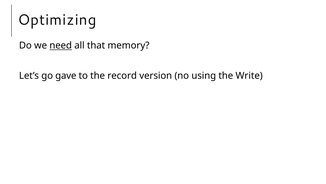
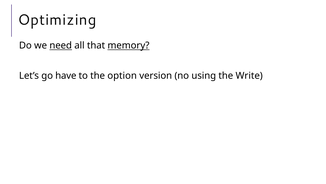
memory underline: none -> present
gave: gave -> have
record: record -> option
